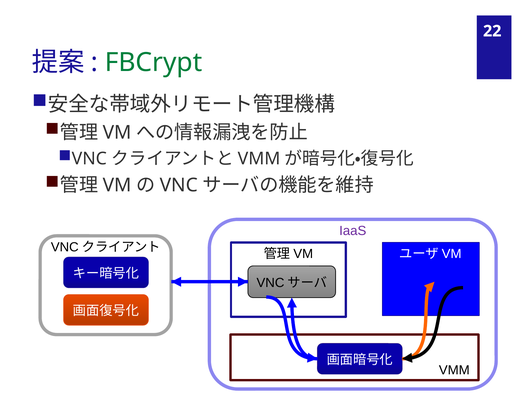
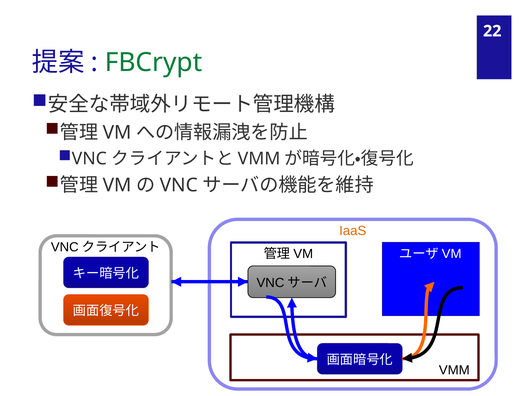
IaaS colour: purple -> orange
